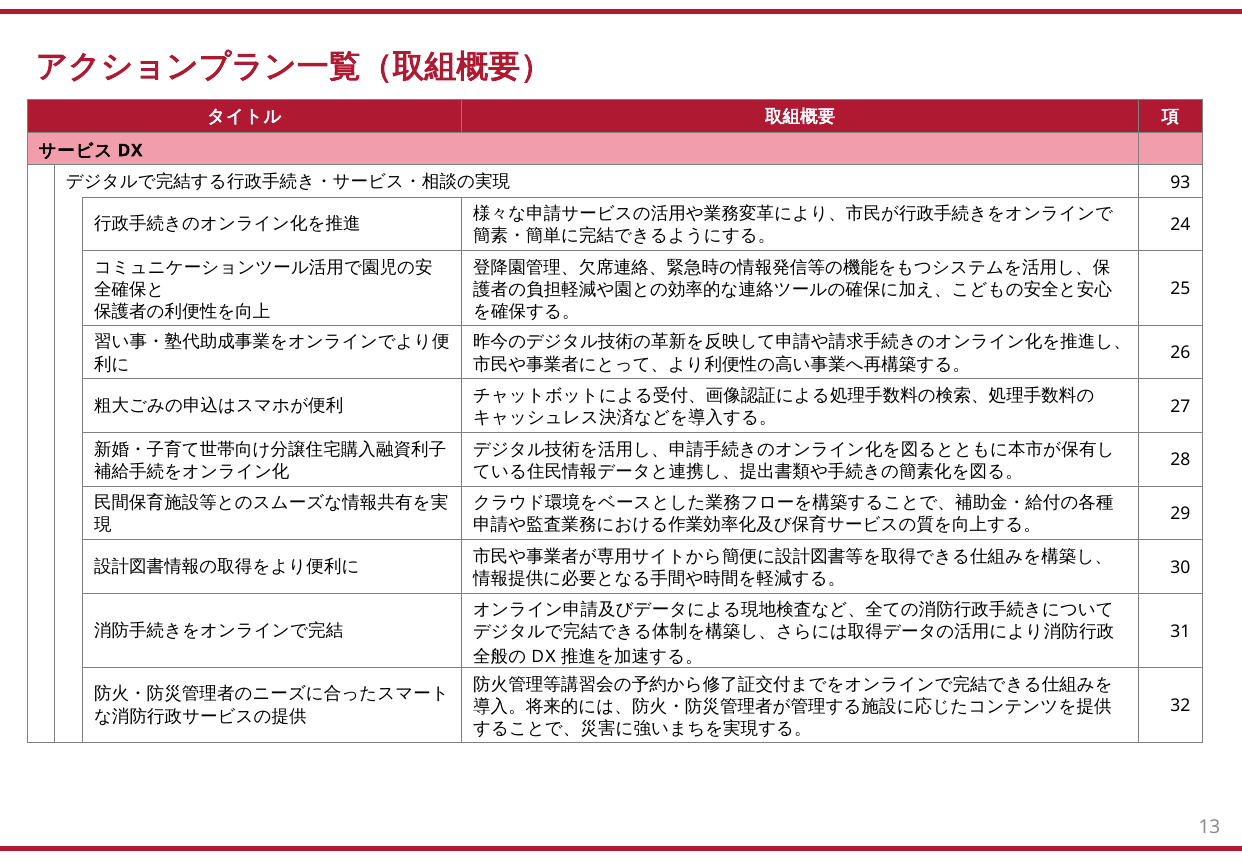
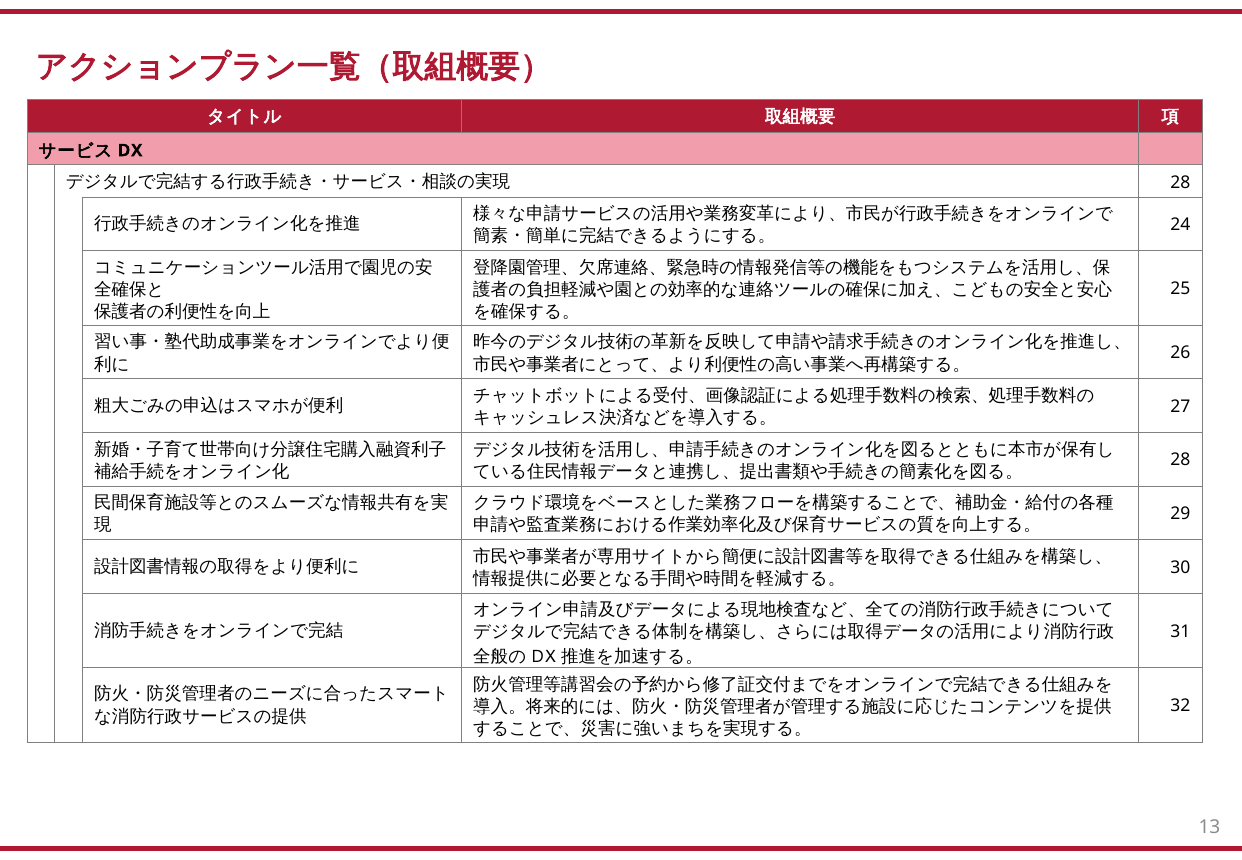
93 at (1180, 183): 93 -> 28
